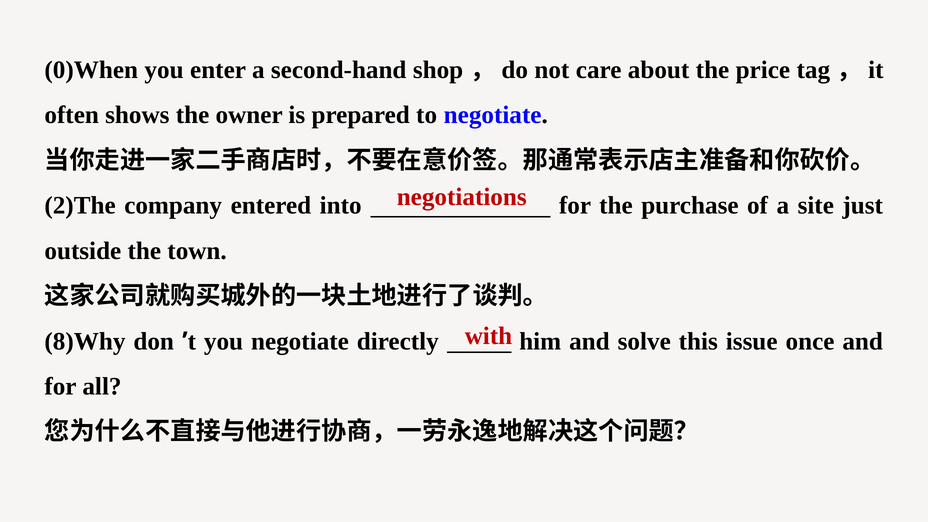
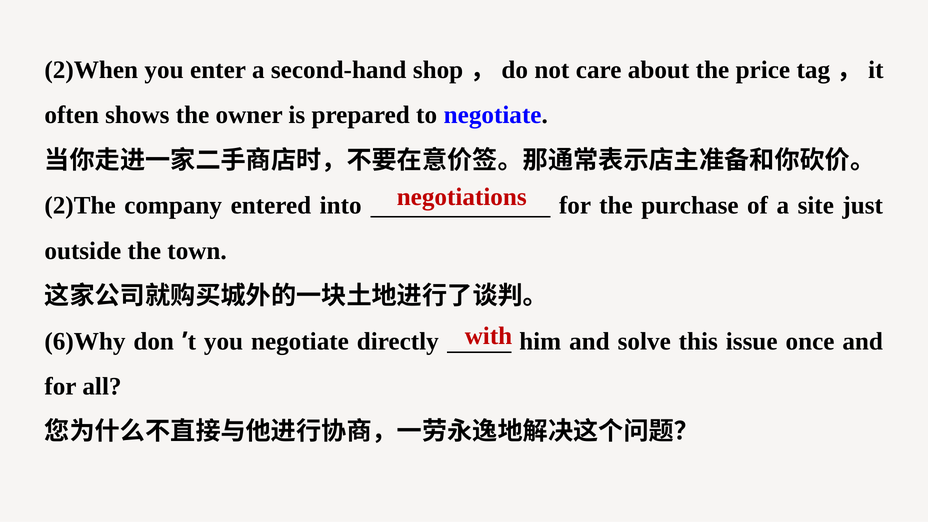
0)When: 0)When -> 2)When
8)Why: 8)Why -> 6)Why
